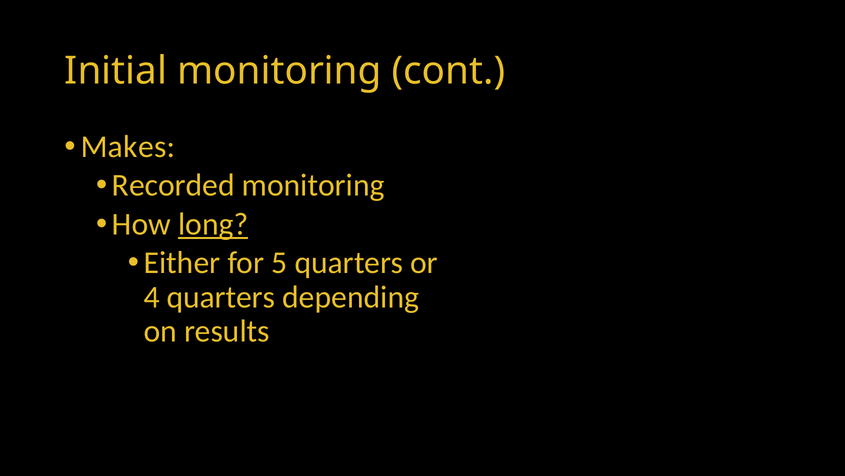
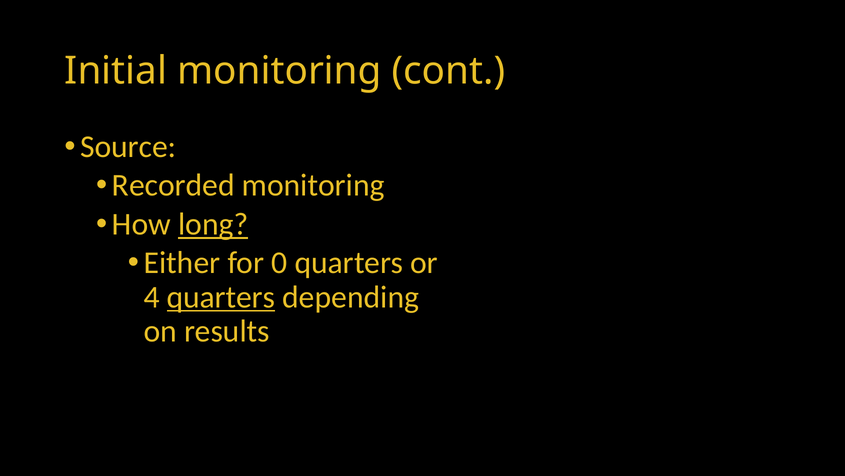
Makes: Makes -> Source
5: 5 -> 0
quarters at (221, 297) underline: none -> present
